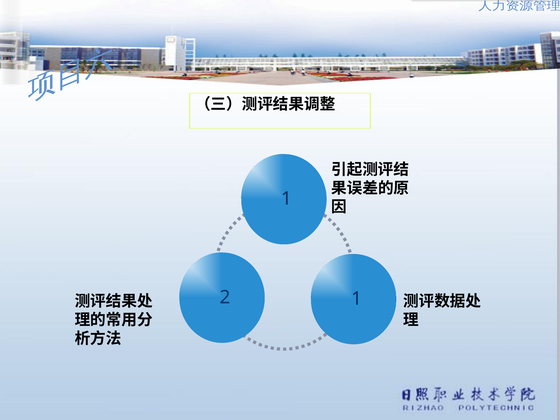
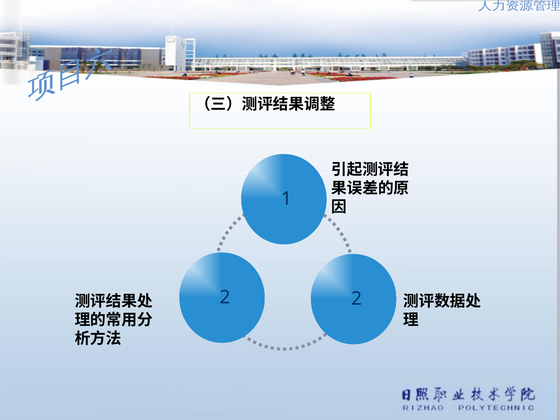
2 1: 1 -> 2
